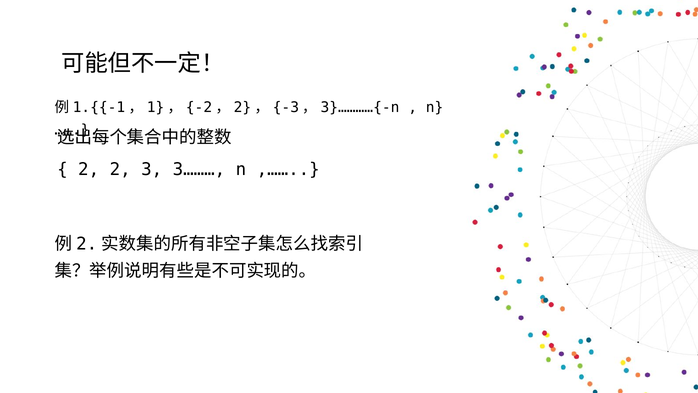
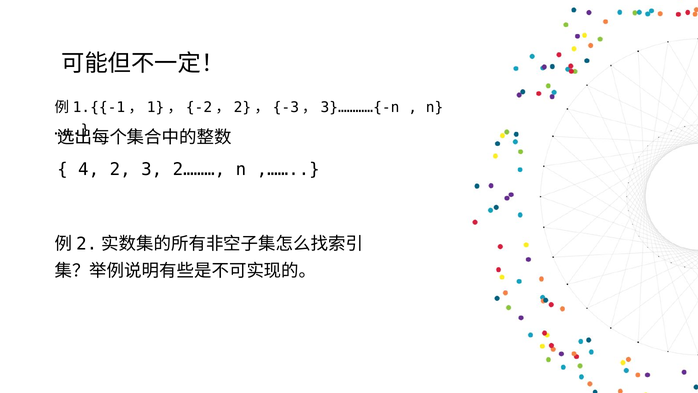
2 at (89, 169): 2 -> 4
3………: 3……… -> 2………
